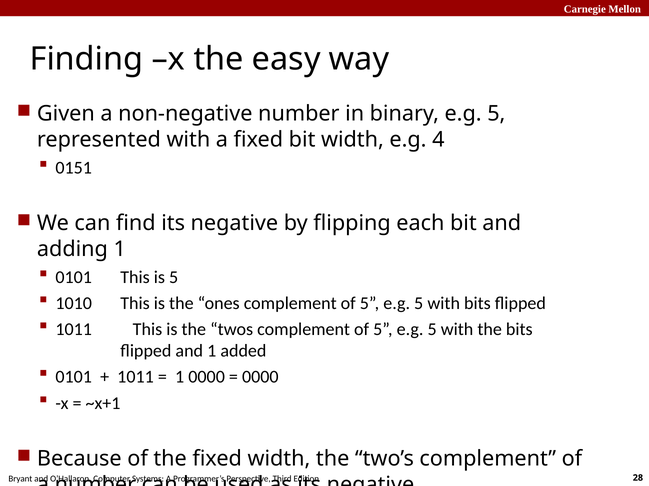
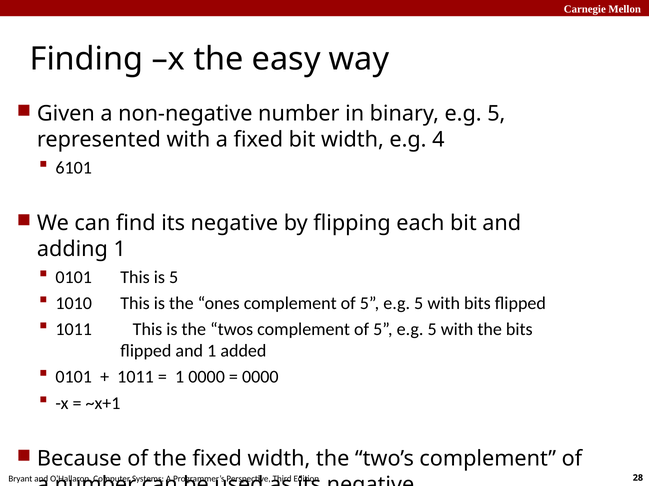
0151: 0151 -> 6101
